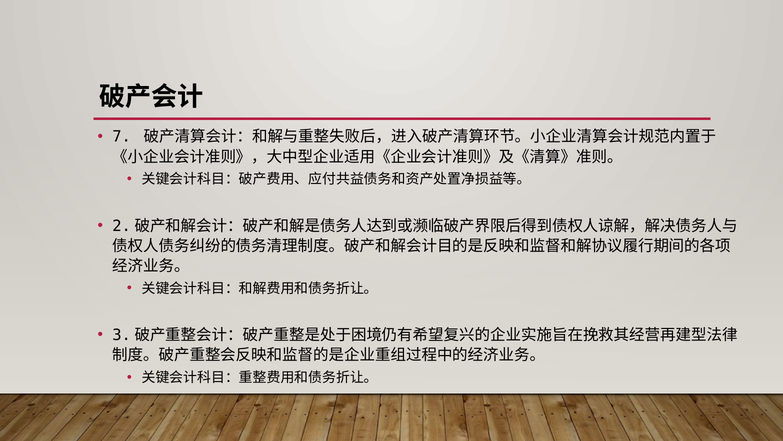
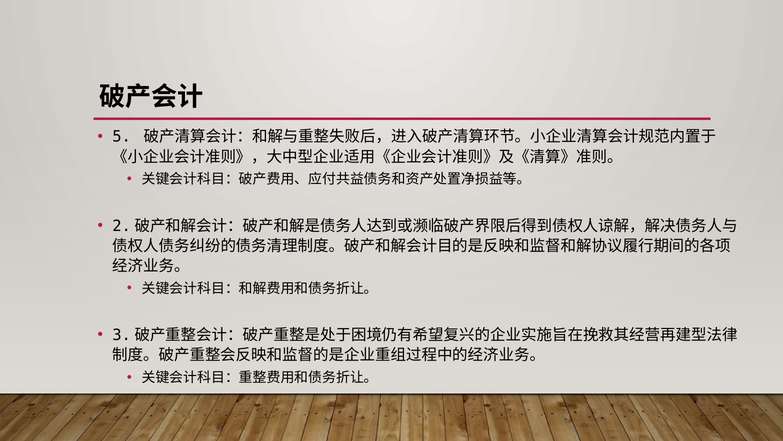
7: 7 -> 5
